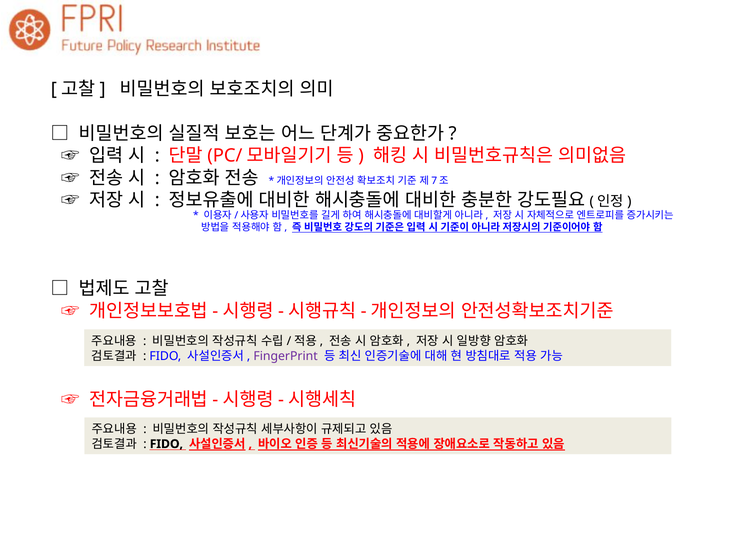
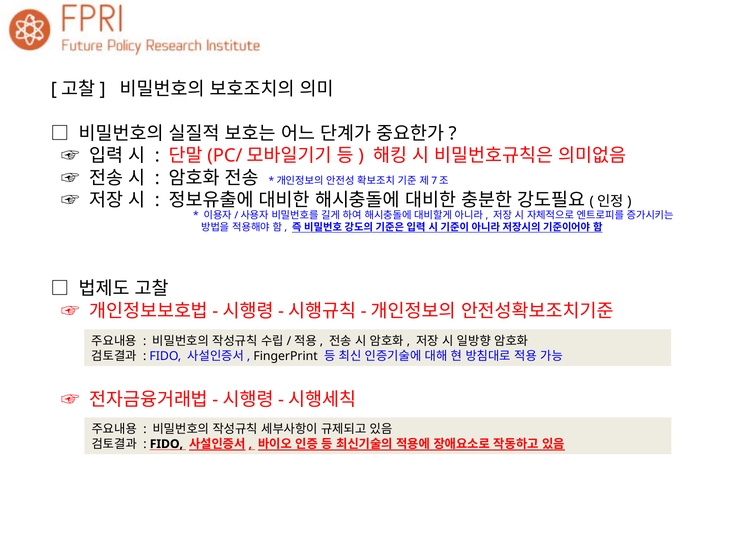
FingerPrint colour: purple -> black
